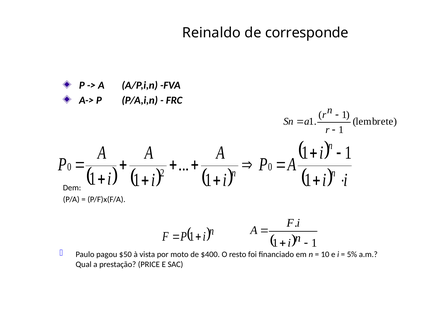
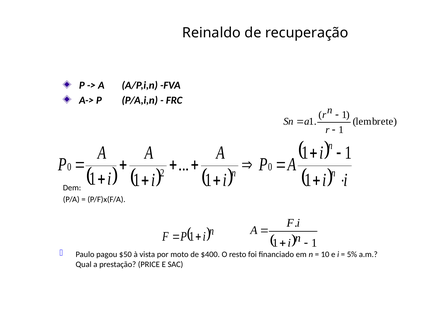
corresponde: corresponde -> recuperação
